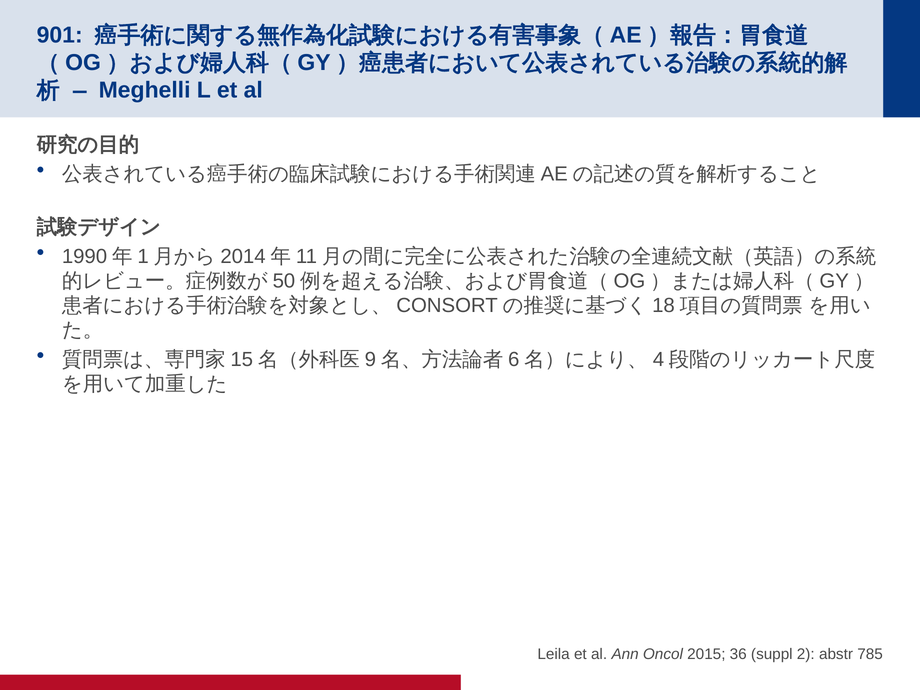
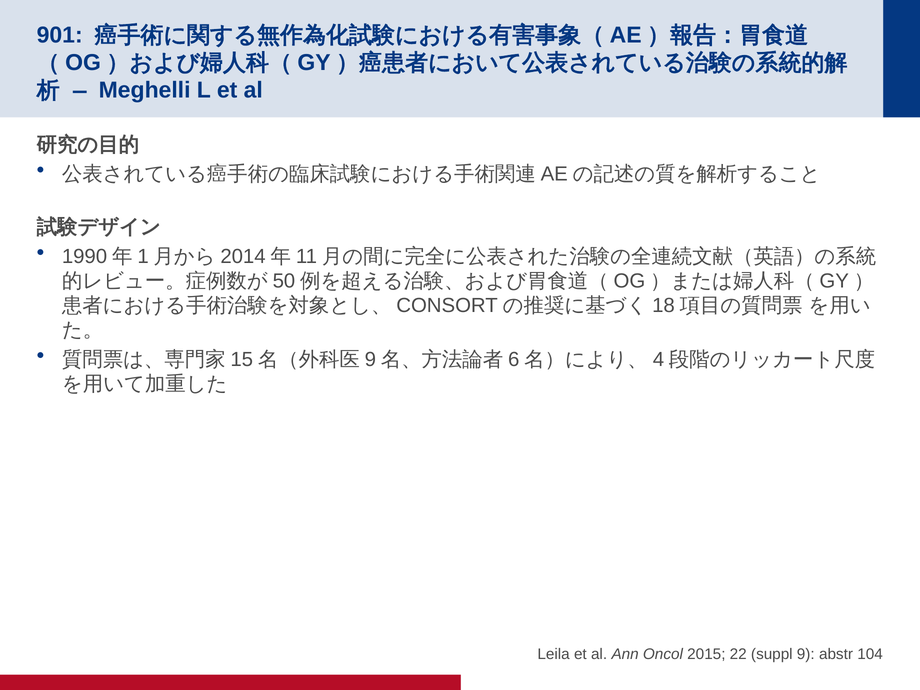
36: 36 -> 22
2: 2 -> 9
785: 785 -> 104
